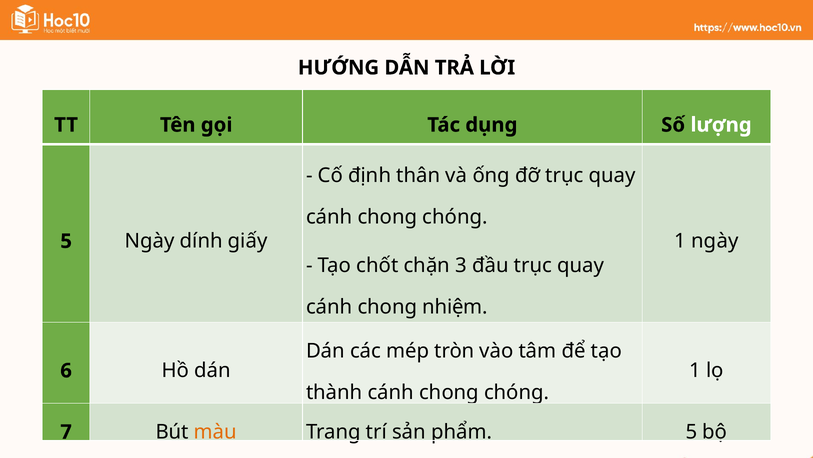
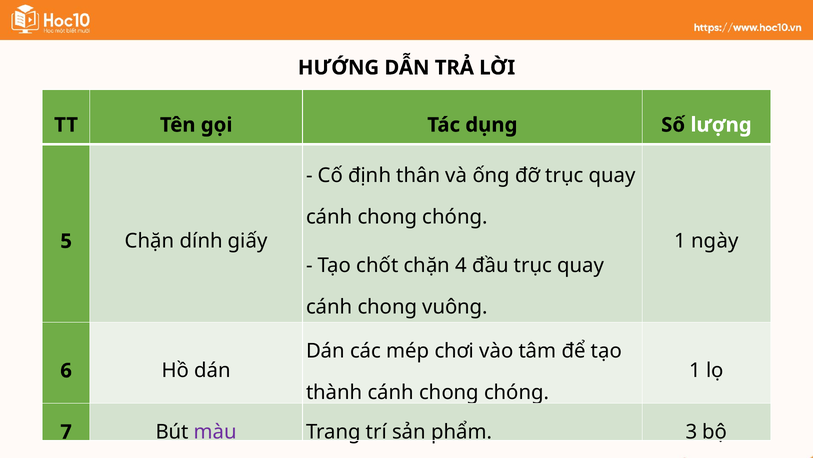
5 Ngày: Ngày -> Chặn
3: 3 -> 4
nhiệm: nhiệm -> vuông
tròn: tròn -> chơi
màu colour: orange -> purple
phẩm 5: 5 -> 3
